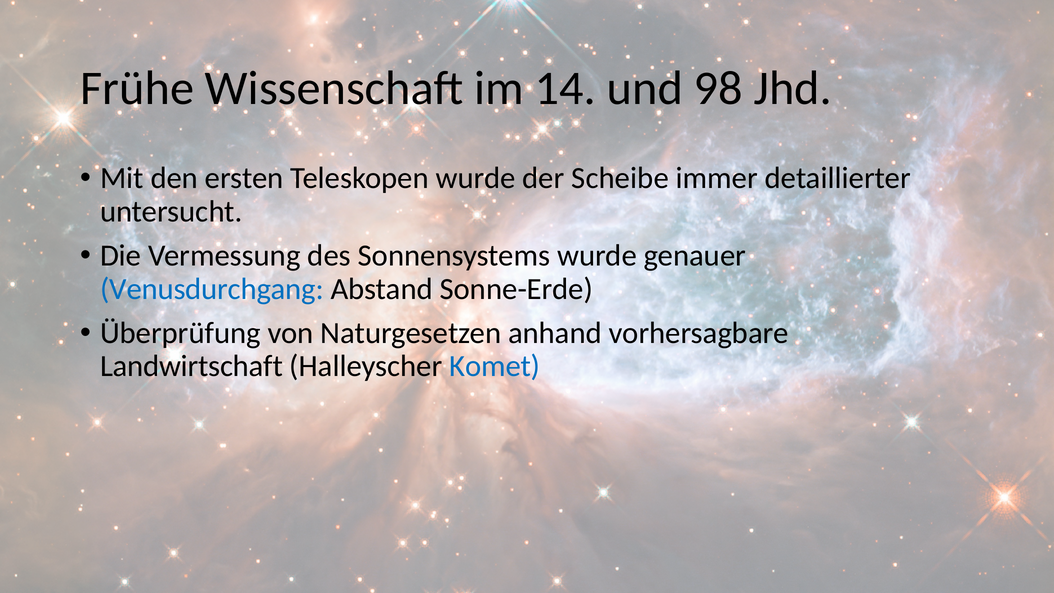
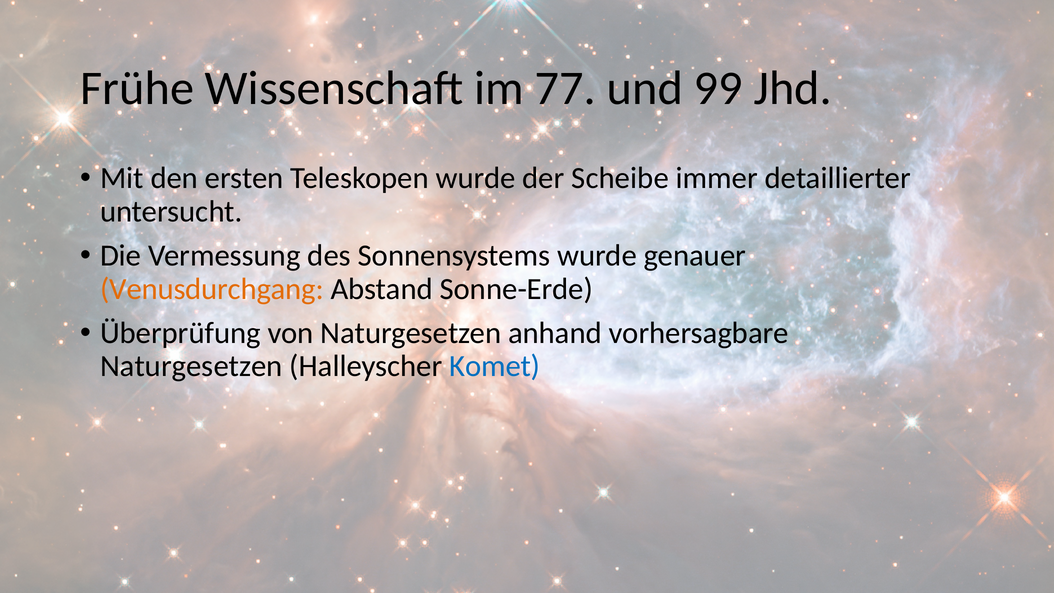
14: 14 -> 77
98: 98 -> 99
Venusdurchgang colour: blue -> orange
Landwirtschaft at (191, 366): Landwirtschaft -> Naturgesetzen
